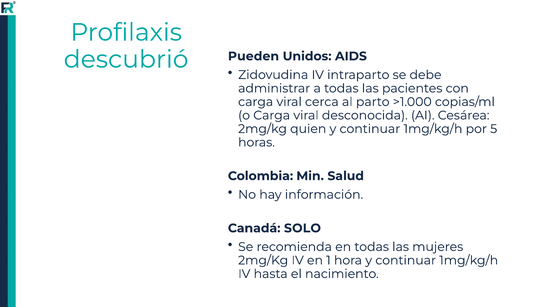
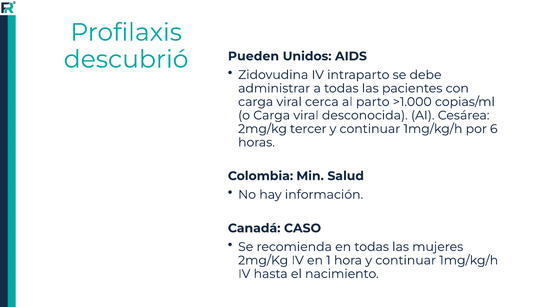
quien: quien -> tercer
5: 5 -> 6
SOLO: SOLO -> CASO
